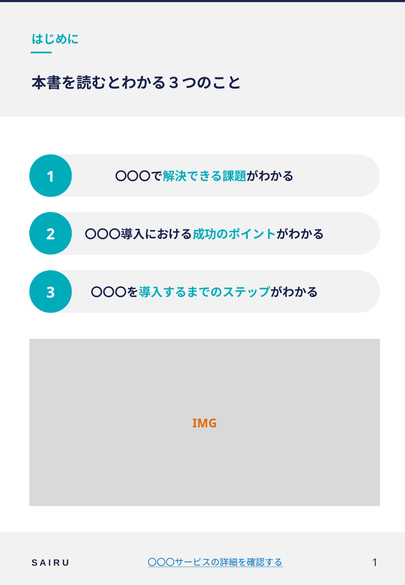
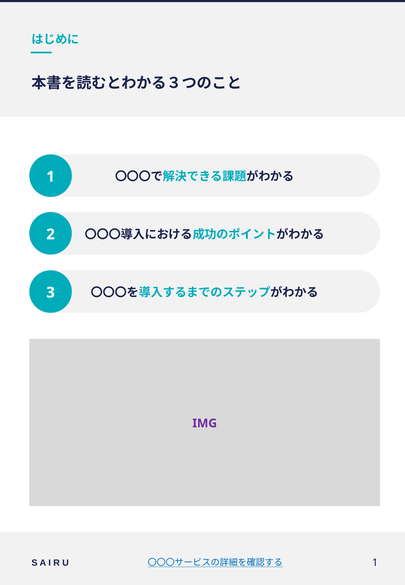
IMG colour: orange -> purple
